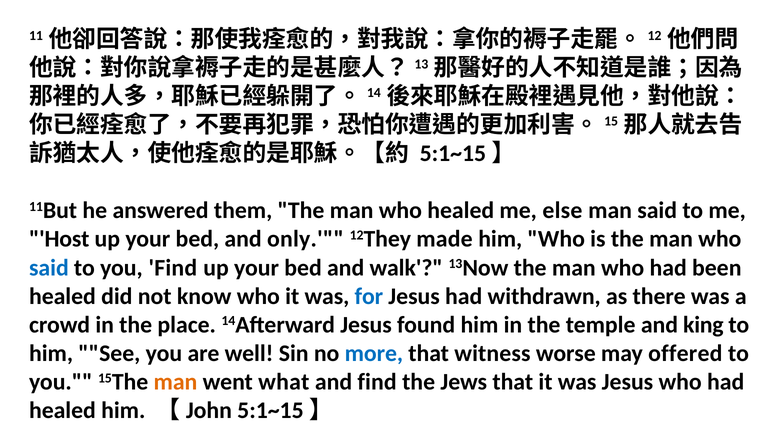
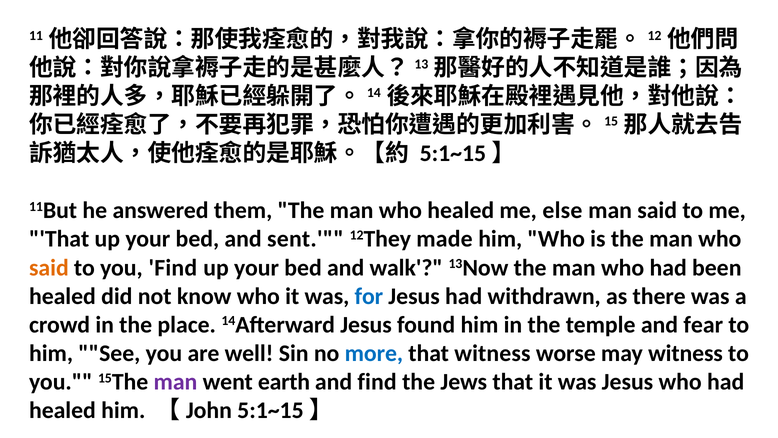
Host at (59, 239): Host -> That
only: only -> sent
said at (49, 267) colour: blue -> orange
king: king -> fear
may offered: offered -> witness
man at (175, 382) colour: orange -> purple
what: what -> earth
